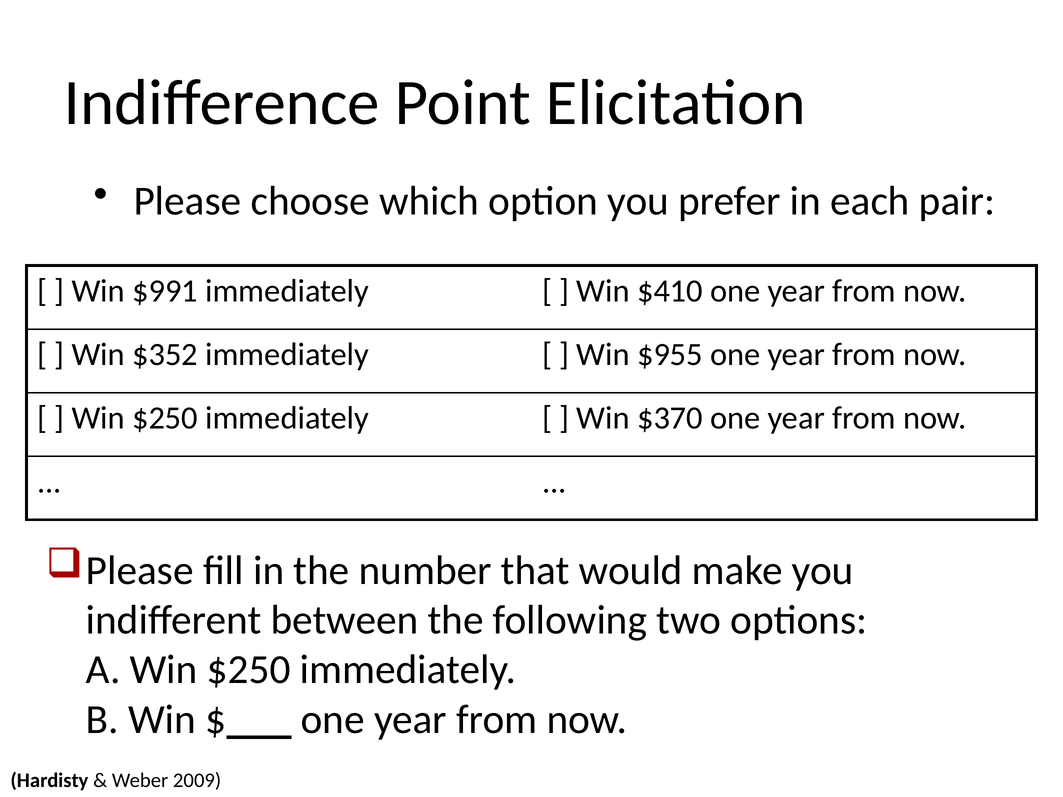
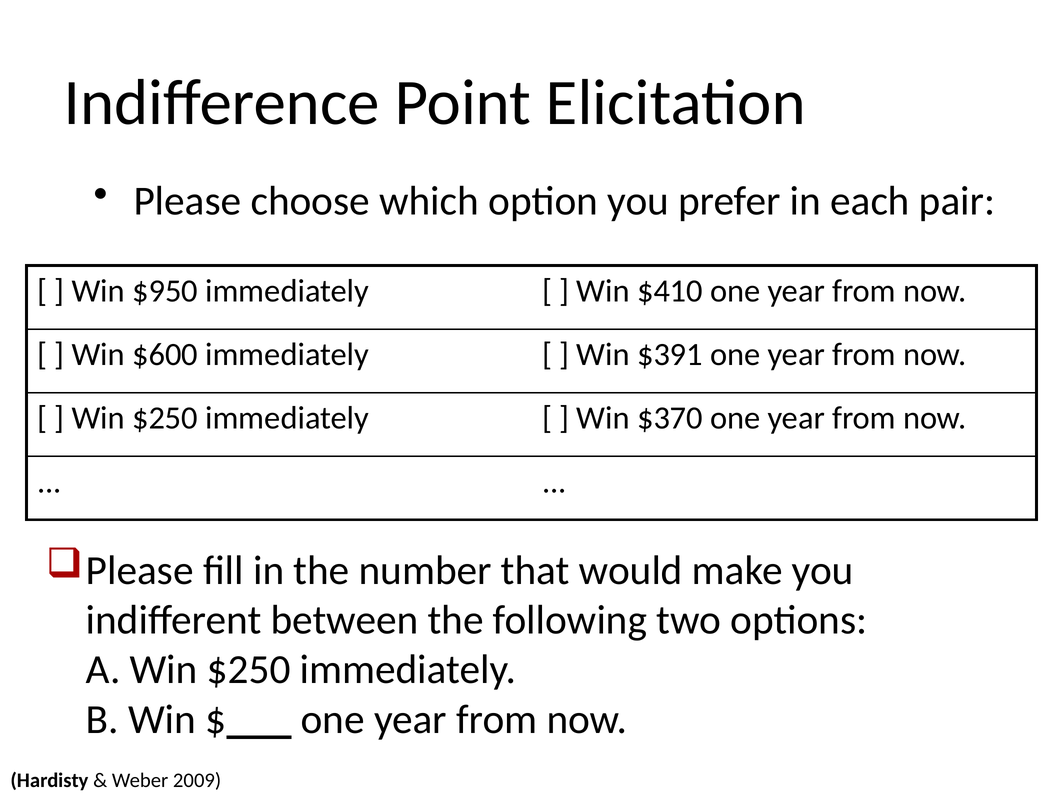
$991: $991 -> $950
$352: $352 -> $600
$955: $955 -> $391
